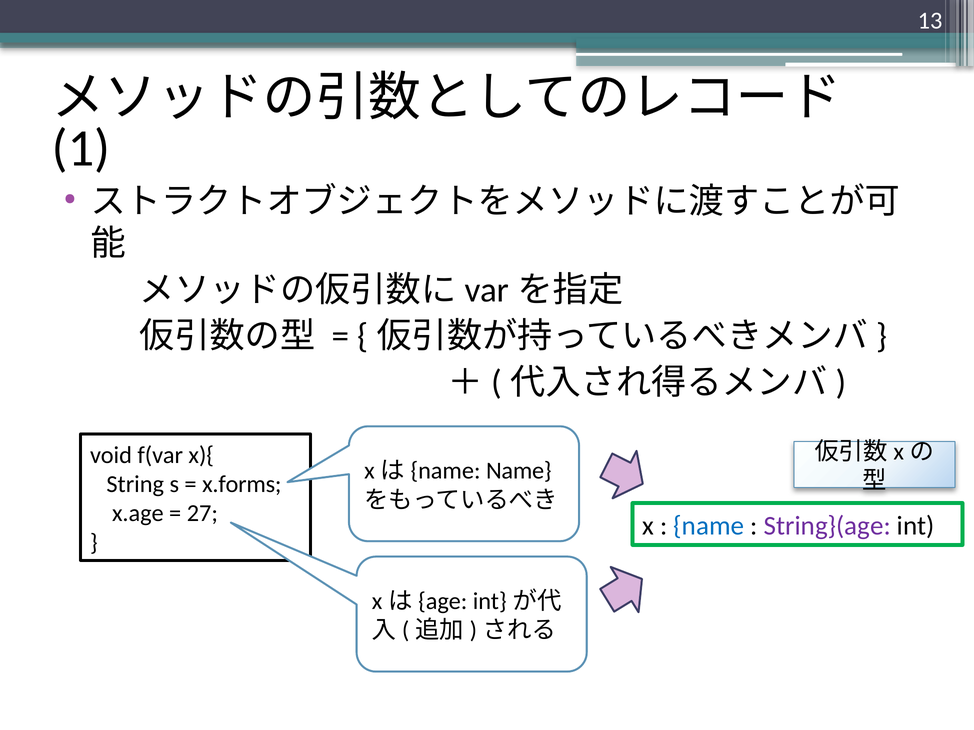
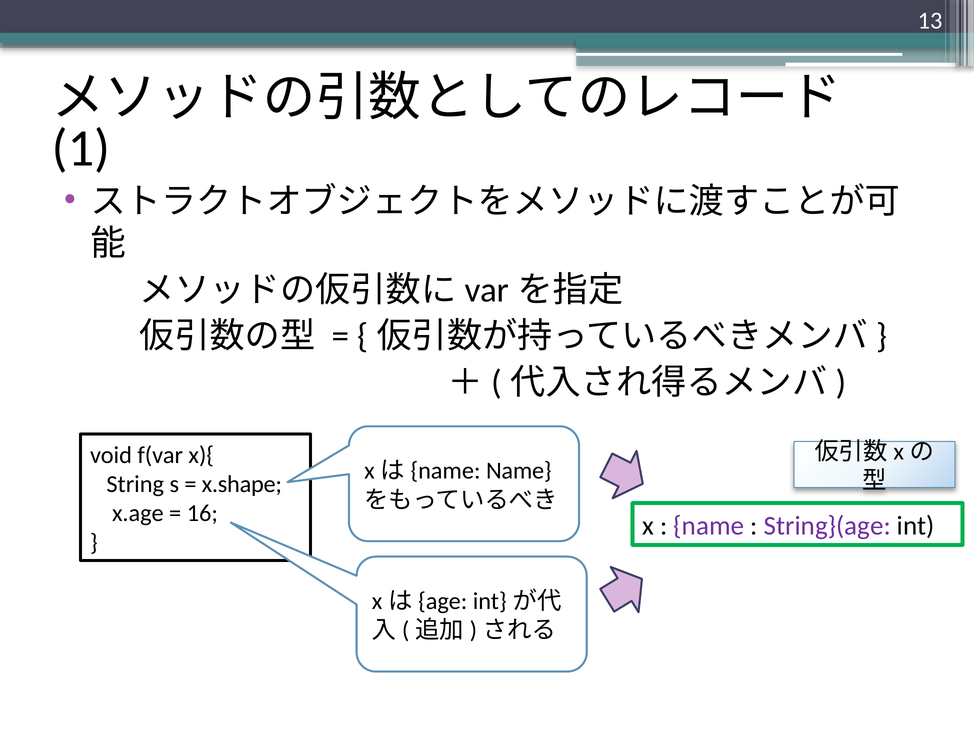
x.forms: x.forms -> x.shape
27: 27 -> 16
name at (709, 526) colour: blue -> purple
